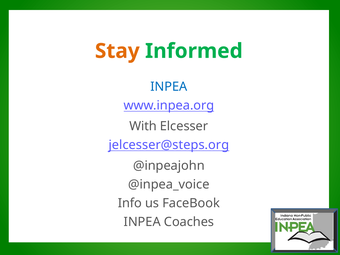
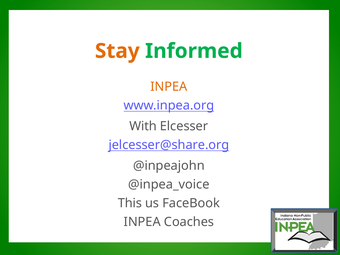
INPEA at (169, 87) colour: blue -> orange
jelcesser@steps.org: jelcesser@steps.org -> jelcesser@share.org
Info: Info -> This
